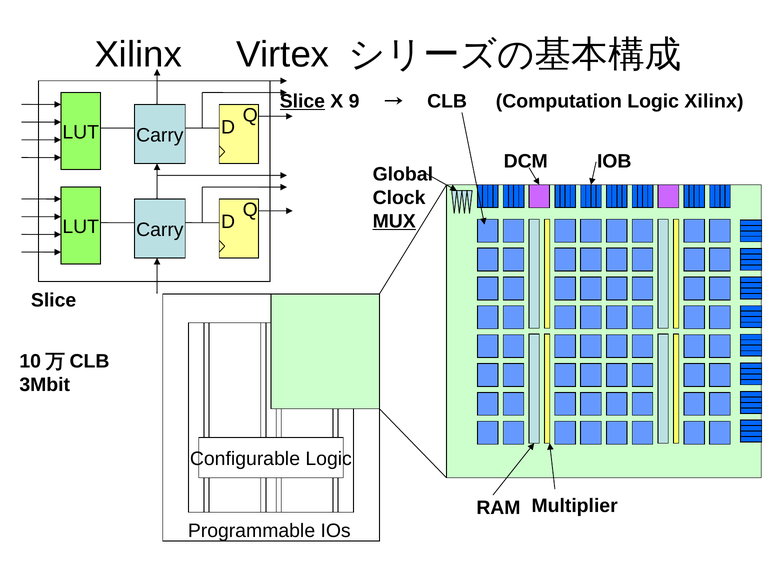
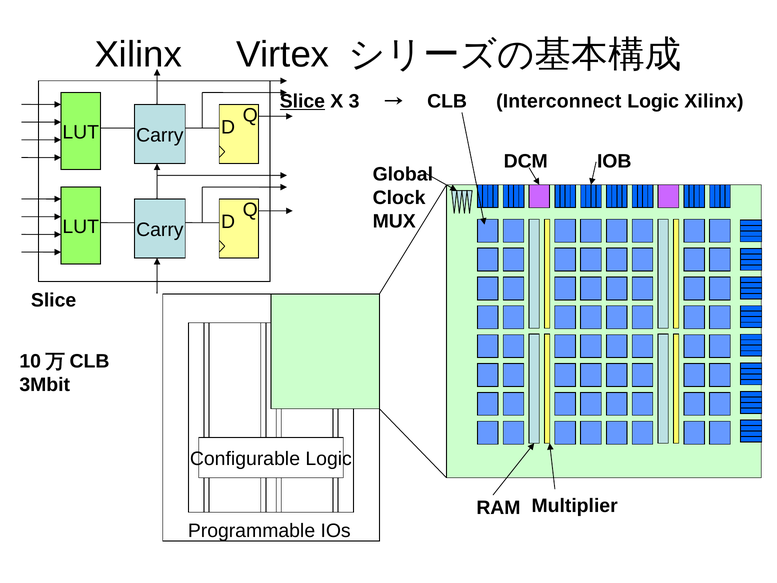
9: 9 -> 3
Computation: Computation -> Interconnect
MUX underline: present -> none
